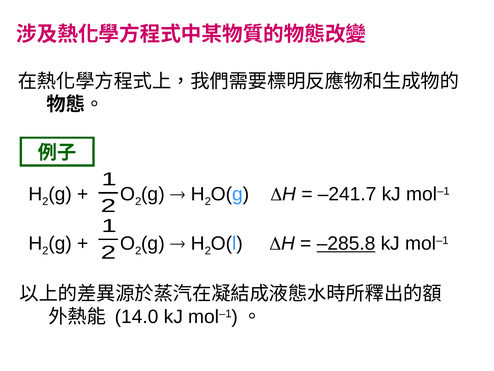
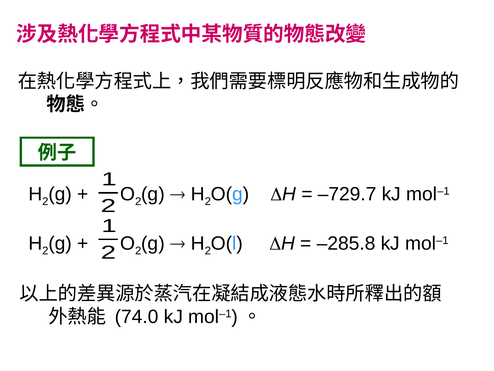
–241.7: –241.7 -> –729.7
–285.8 underline: present -> none
14.0: 14.0 -> 74.0
